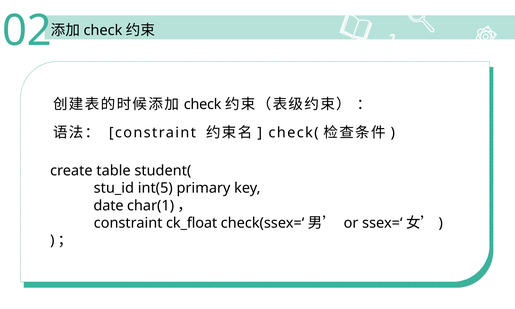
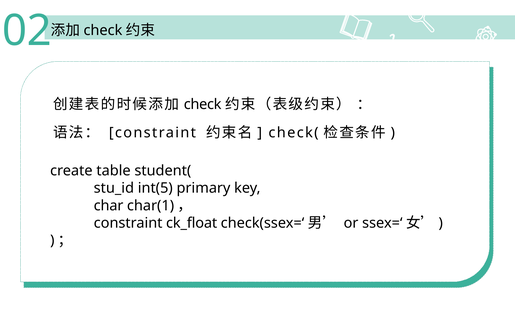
date: date -> char
